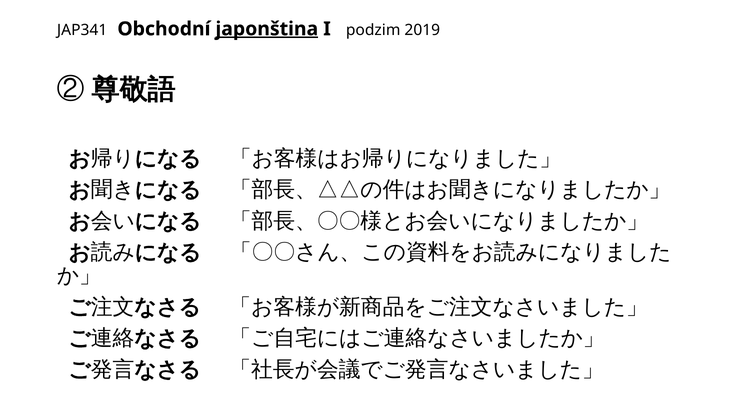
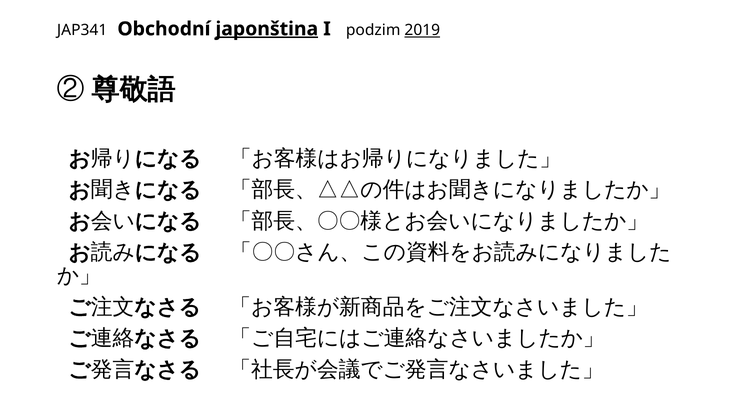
2019 underline: none -> present
